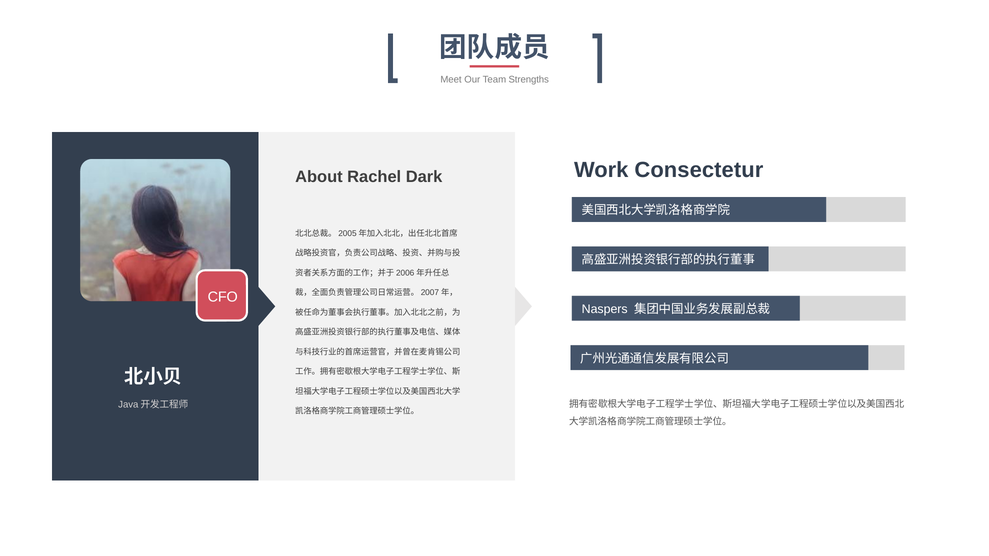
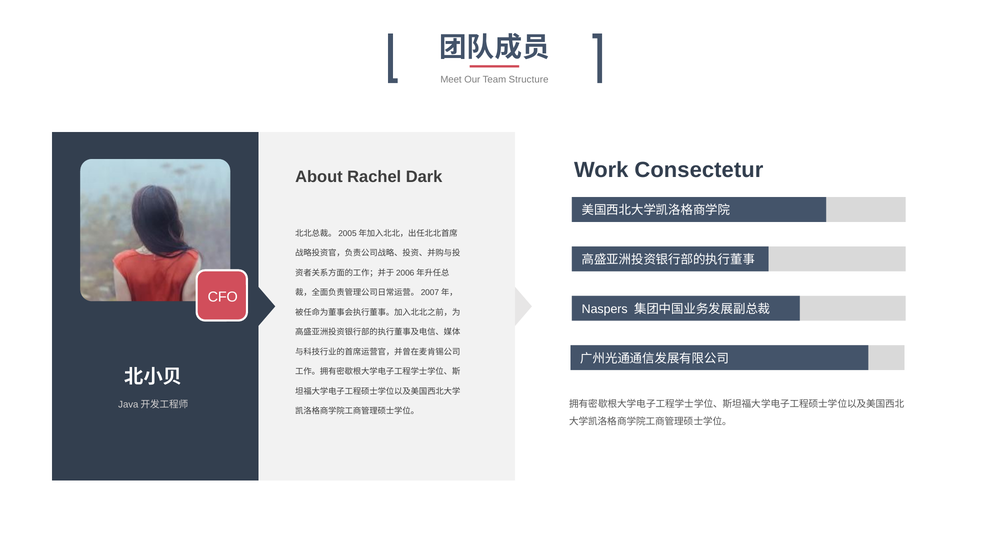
Strengths: Strengths -> Structure
